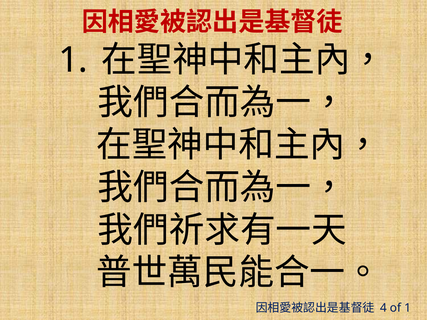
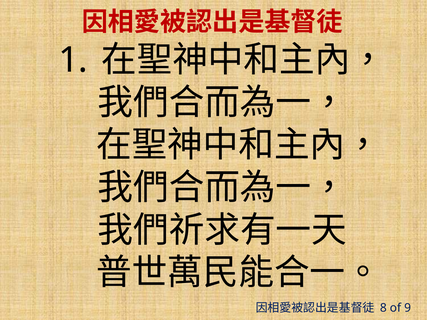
4: 4 -> 8
of 1: 1 -> 9
